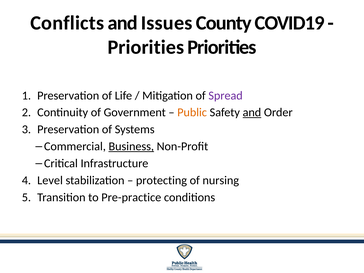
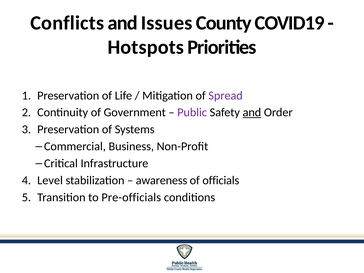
Priorities at (146, 47): Priorities -> Hotspots
Public colour: orange -> purple
Business underline: present -> none
protecting: protecting -> awareness
nursing: nursing -> officials
Pre-practice: Pre-practice -> Pre-officials
